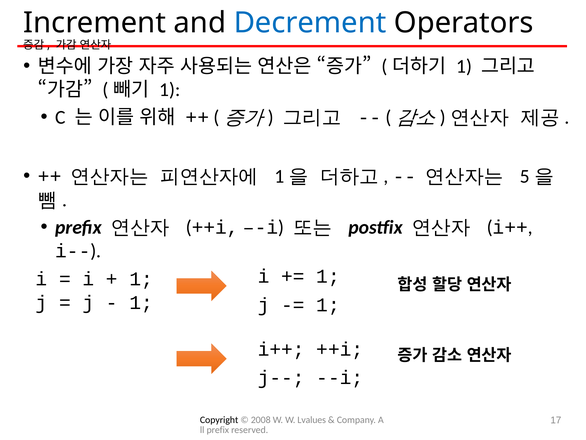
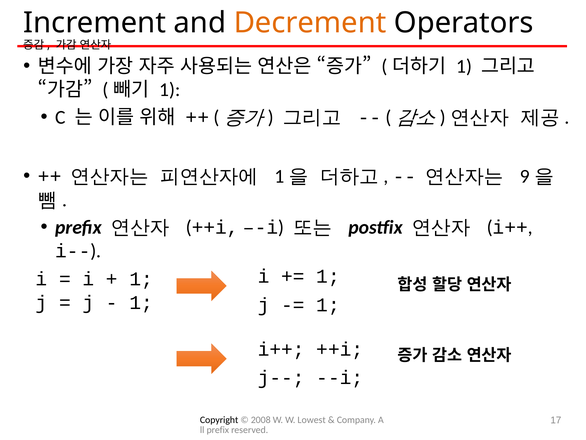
Decrement colour: blue -> orange
5: 5 -> 9
Lvalues: Lvalues -> Lowest
